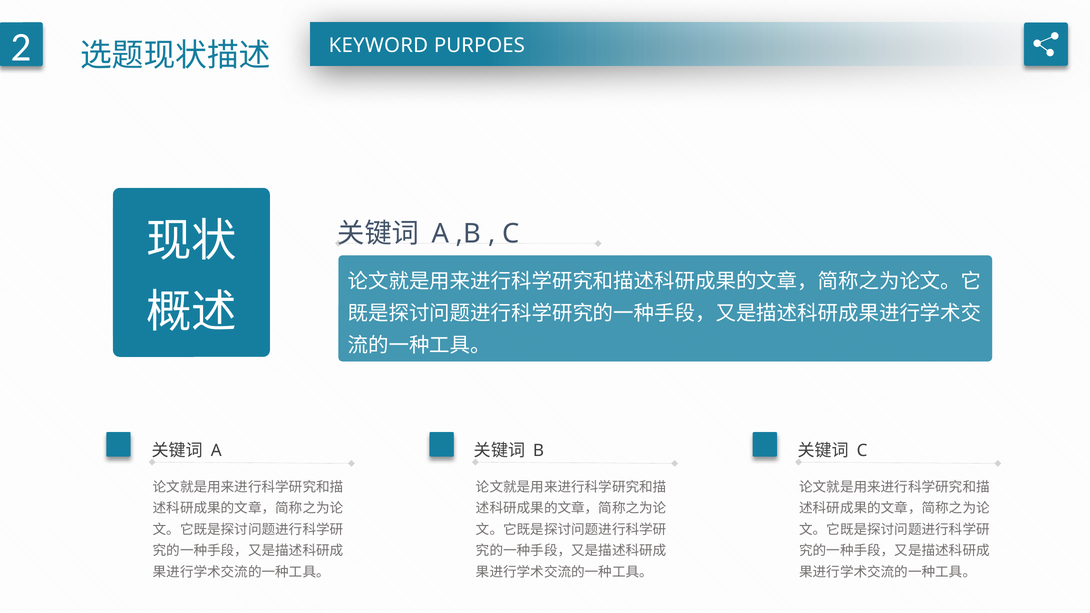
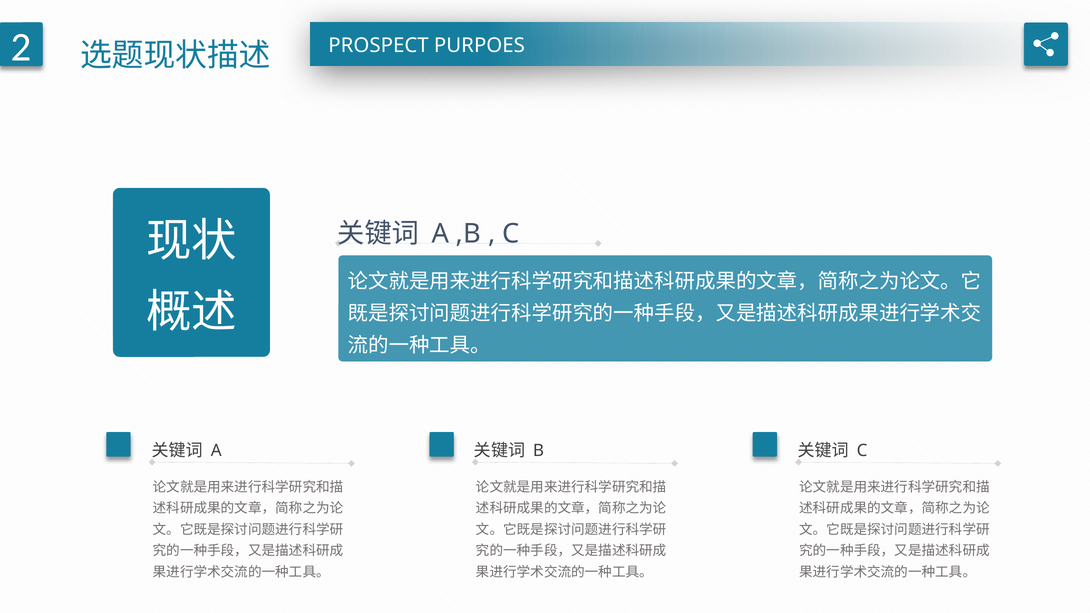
KEYWORD: KEYWORD -> PROSPECT
